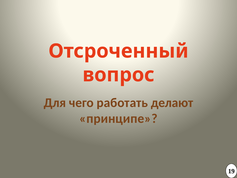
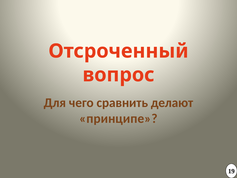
работать: работать -> сравнить
